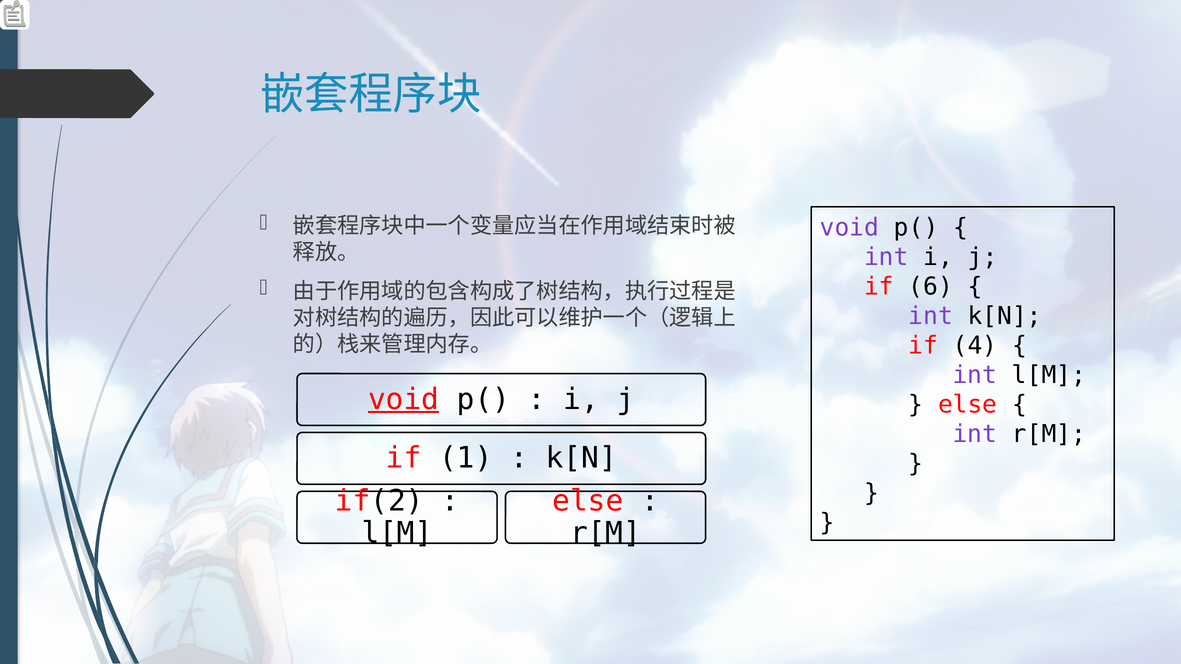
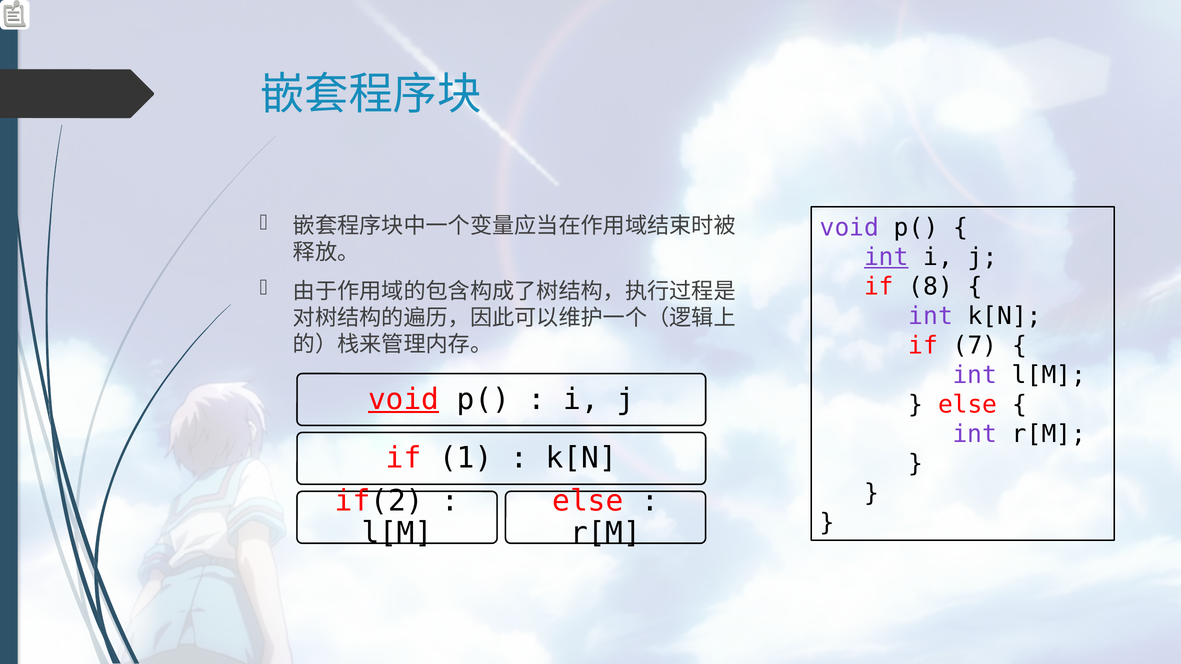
int at (886, 257) underline: none -> present
6: 6 -> 8
4: 4 -> 7
